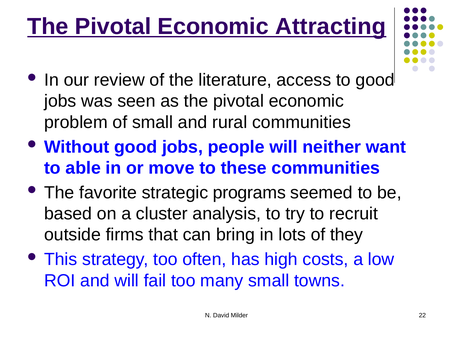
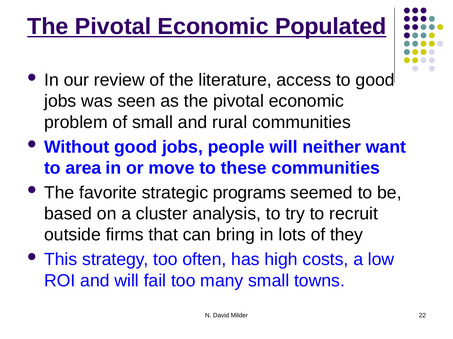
Attracting: Attracting -> Populated
able: able -> area
